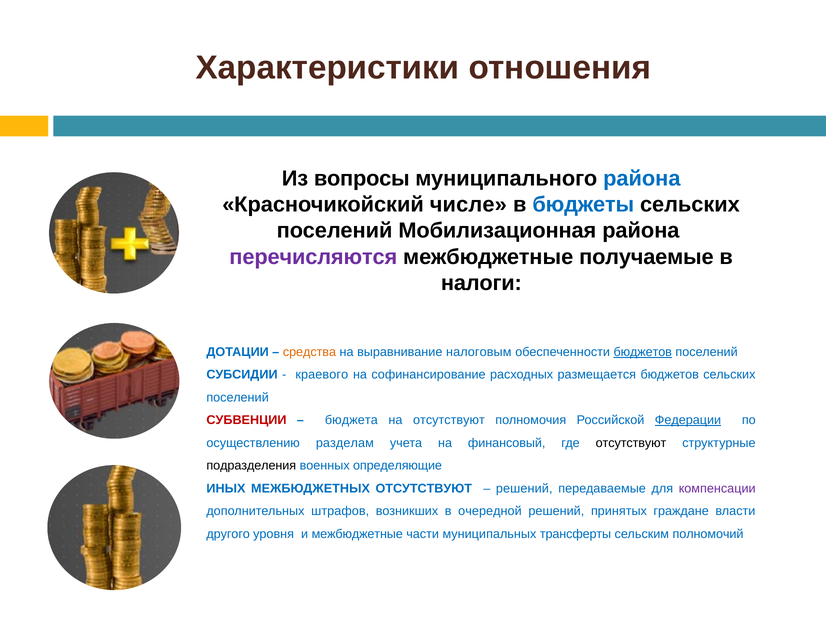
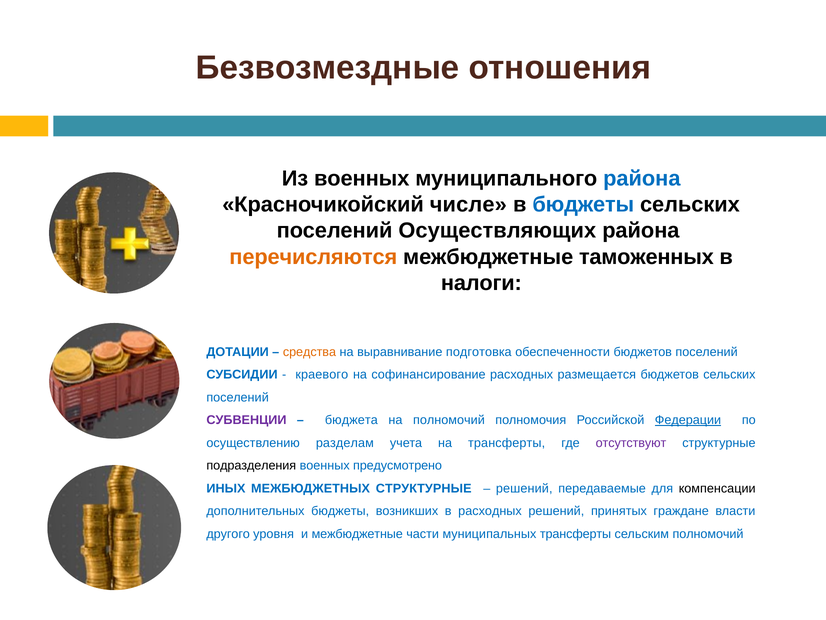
Характеристики: Характеристики -> Безвозмездные
Из вопросы: вопросы -> военных
Мобилизационная: Мобилизационная -> Осуществляющих
перечисляются colour: purple -> orange
получаемые: получаемые -> таможенных
налоговым: налоговым -> подготовка
бюджетов at (643, 352) underline: present -> none
СУБВЕНЦИИ colour: red -> purple
на отсутствуют: отсутствуют -> полномочий
на финансовый: финансовый -> трансферты
отсутствуют at (631, 443) colour: black -> purple
определяющие: определяющие -> предусмотрено
МЕЖБЮДЖЕТНЫХ ОТСУТСТВУЮТ: ОТСУТСТВУЮТ -> СТРУКТУРНЫЕ
компенсации colour: purple -> black
дополнительных штрафов: штрафов -> бюджеты
в очередной: очередной -> расходных
